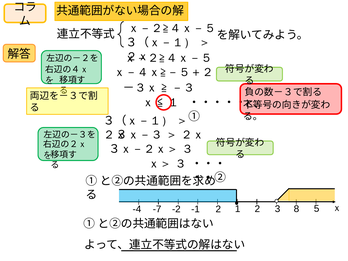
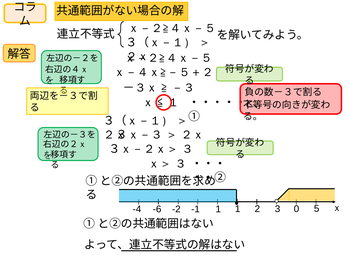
-7: -7 -> -6
-1 2: 2 -> 1
8: 8 -> 0
